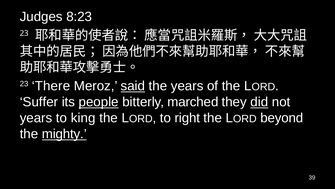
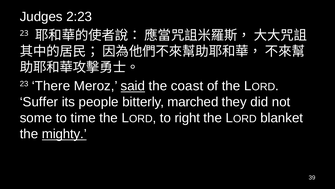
8:23: 8:23 -> 2:23
the years: years -> coast
people underline: present -> none
did underline: present -> none
years at (36, 118): years -> some
king: king -> time
beyond: beyond -> blanket
